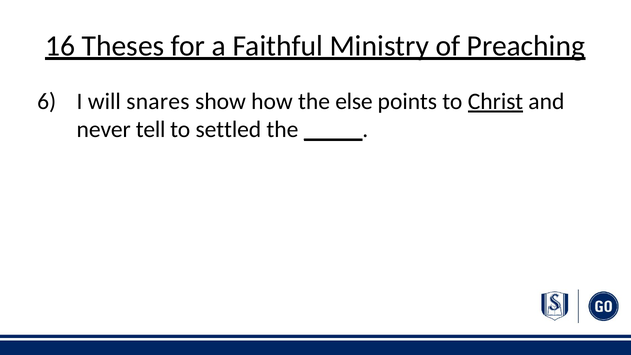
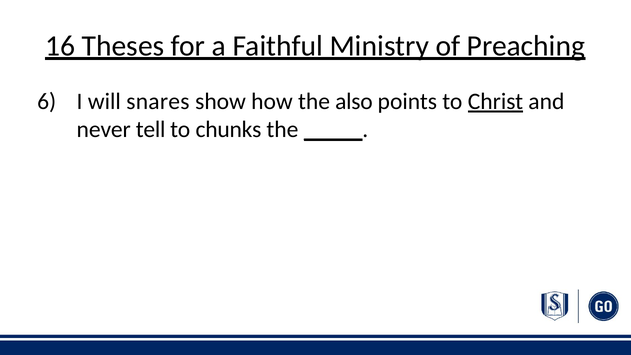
else: else -> also
settled: settled -> chunks
